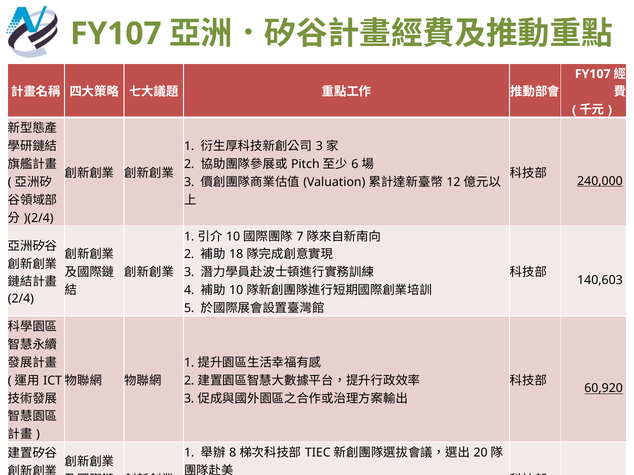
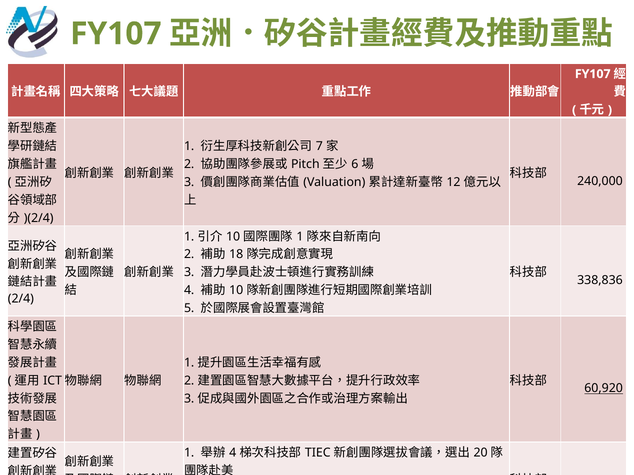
3 at (319, 146): 3 -> 7
240,000 underline: present -> none
7 at (300, 237): 7 -> 1
140,603: 140,603 -> 338,836
8 at (233, 453): 8 -> 4
